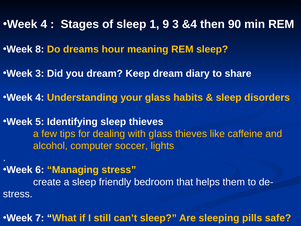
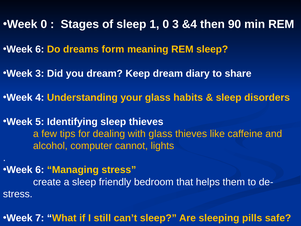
4 at (44, 24): 4 -> 0
1 9: 9 -> 0
8 at (40, 49): 8 -> 6
hour: hour -> form
soccer: soccer -> cannot
